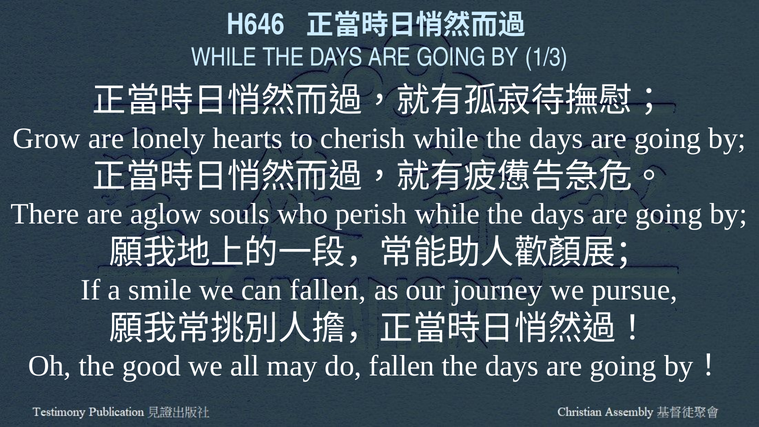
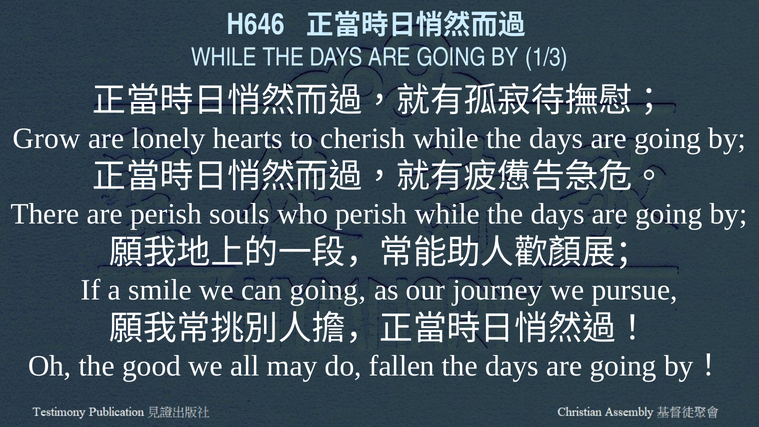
are aglow: aglow -> perish
can fallen: fallen -> going
